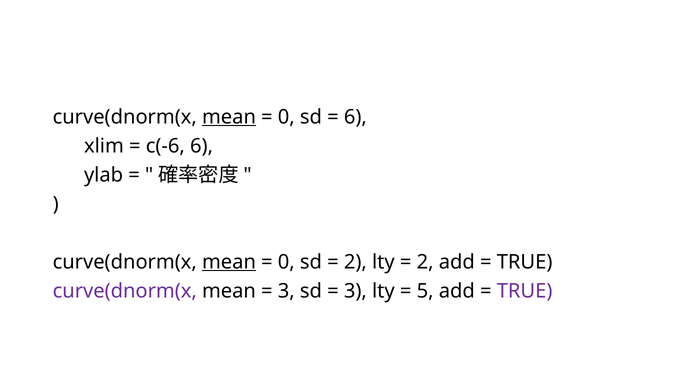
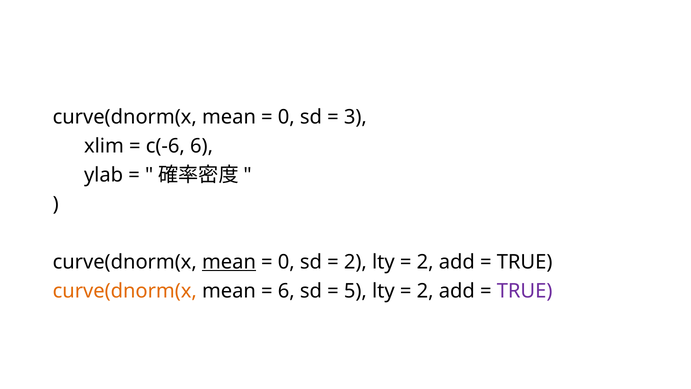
mean at (229, 117) underline: present -> none
6 at (355, 117): 6 -> 3
curve(dnorm(x at (125, 291) colour: purple -> orange
3 at (286, 291): 3 -> 6
3 at (355, 291): 3 -> 5
5 at (425, 291): 5 -> 2
